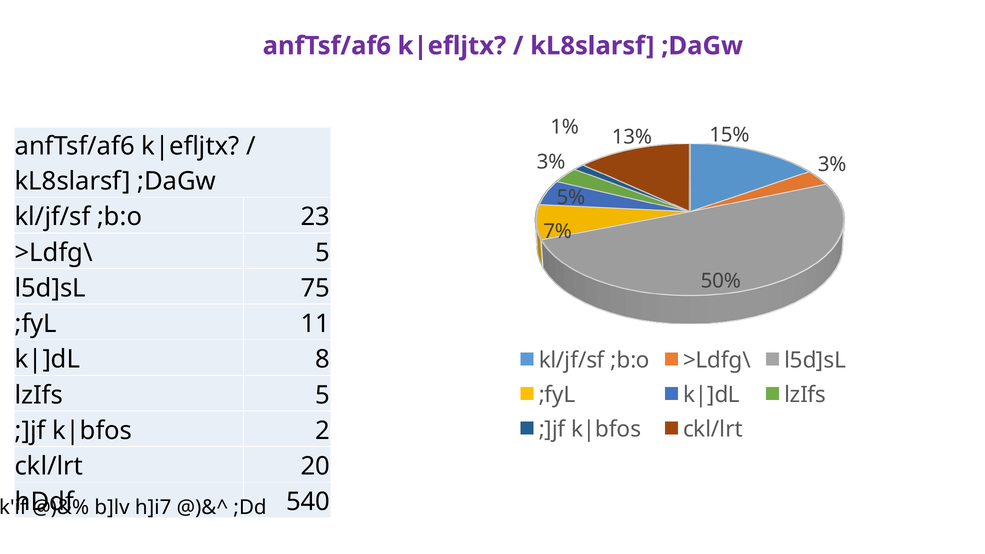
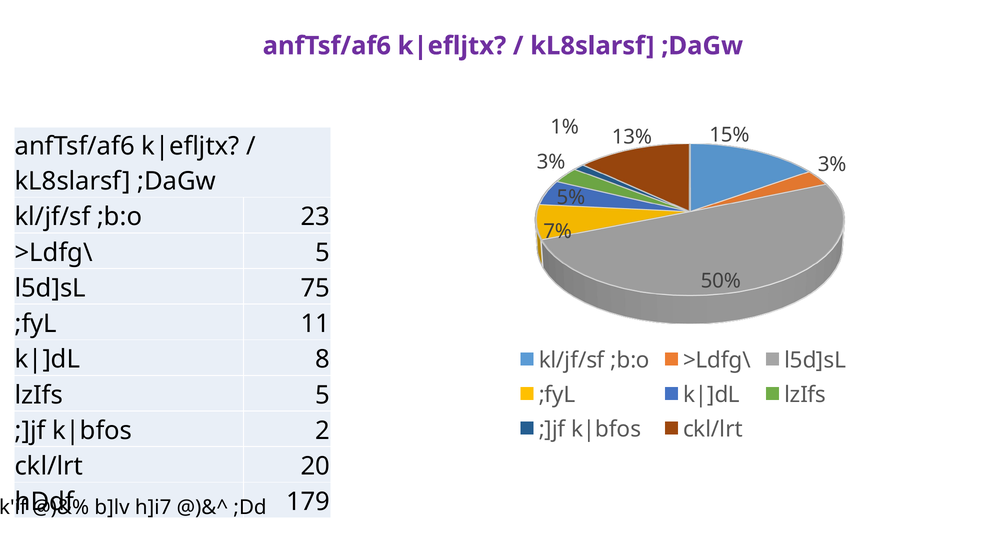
540: 540 -> 179
